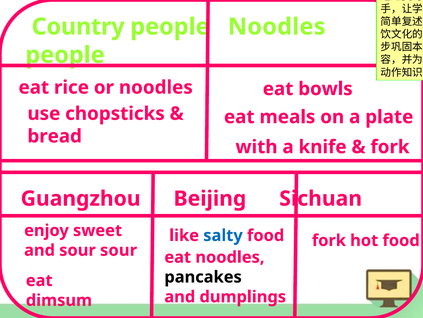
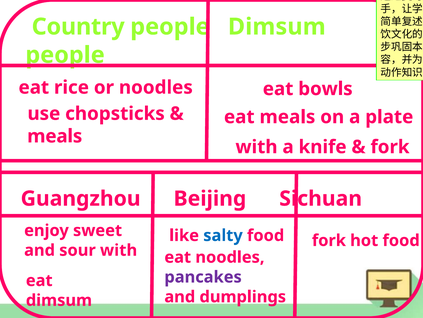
Noodles at (277, 27): Noodles -> Dimsum
bread at (55, 136): bread -> meals
sour sour: sour -> with
pancakes colour: black -> purple
